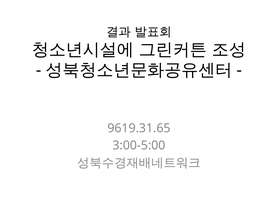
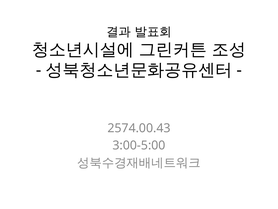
9619.31.65: 9619.31.65 -> 2574.00.43
